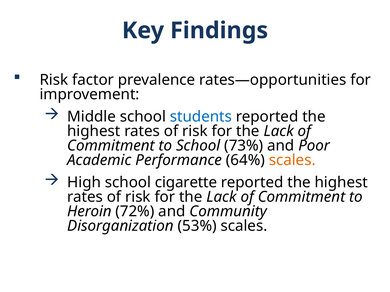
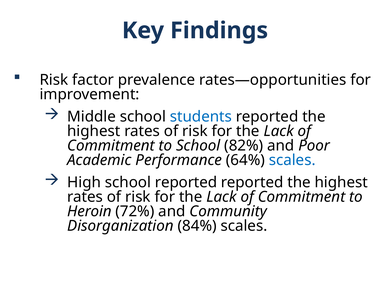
73%: 73% -> 82%
scales at (292, 161) colour: orange -> blue
school cigarette: cigarette -> reported
53%: 53% -> 84%
